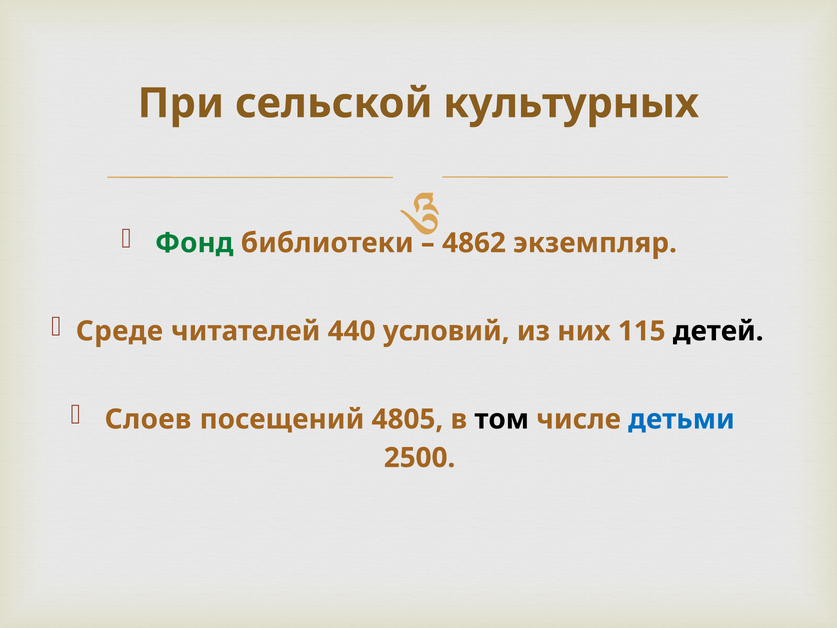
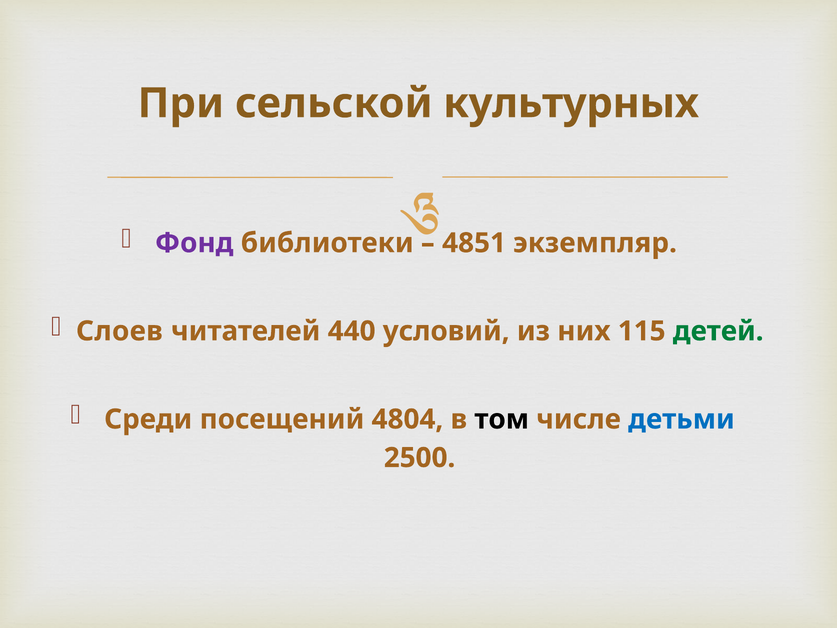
Фонд colour: green -> purple
4862: 4862 -> 4851
Среде: Среде -> Слоев
детей colour: black -> green
Слоев: Слоев -> Среди
4805: 4805 -> 4804
